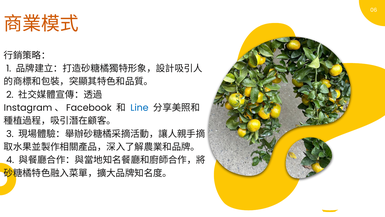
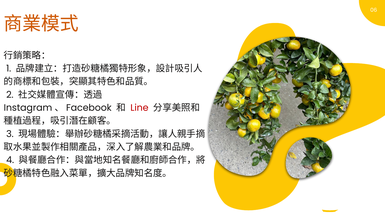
Line colour: blue -> red
